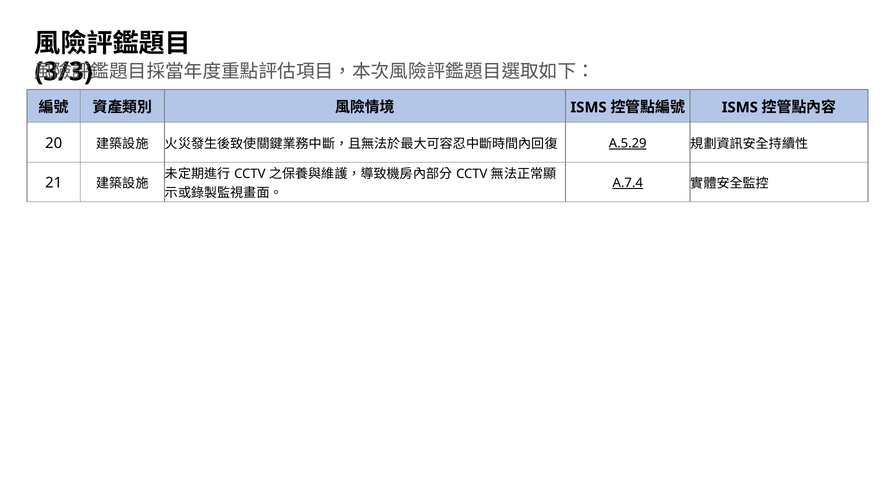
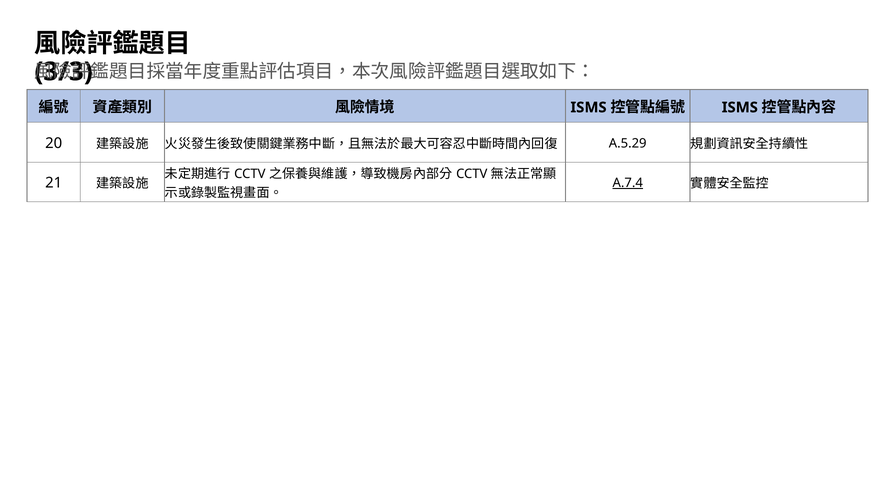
A.5.29 underline: present -> none
